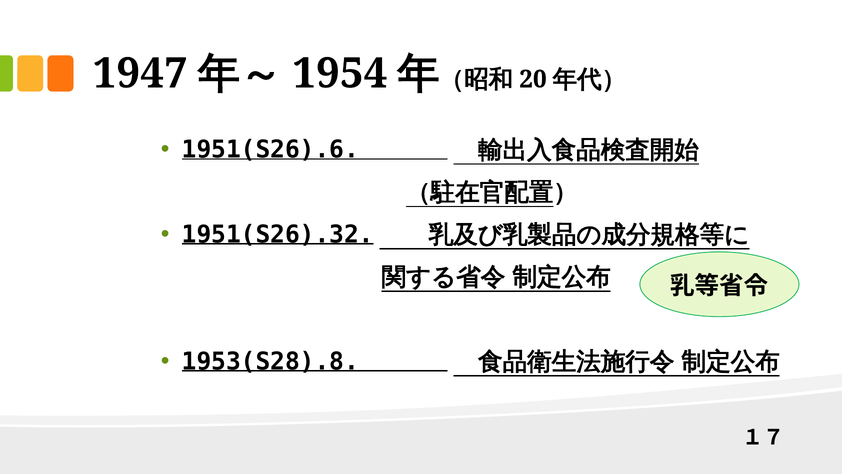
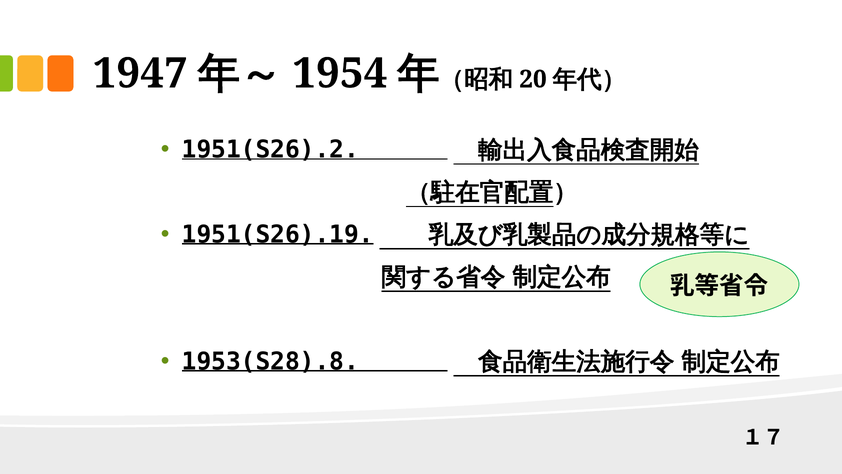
1951(S26).6: 1951(S26).6 -> 1951(S26).2
1951(S26).32: 1951(S26).32 -> 1951(S26).19
